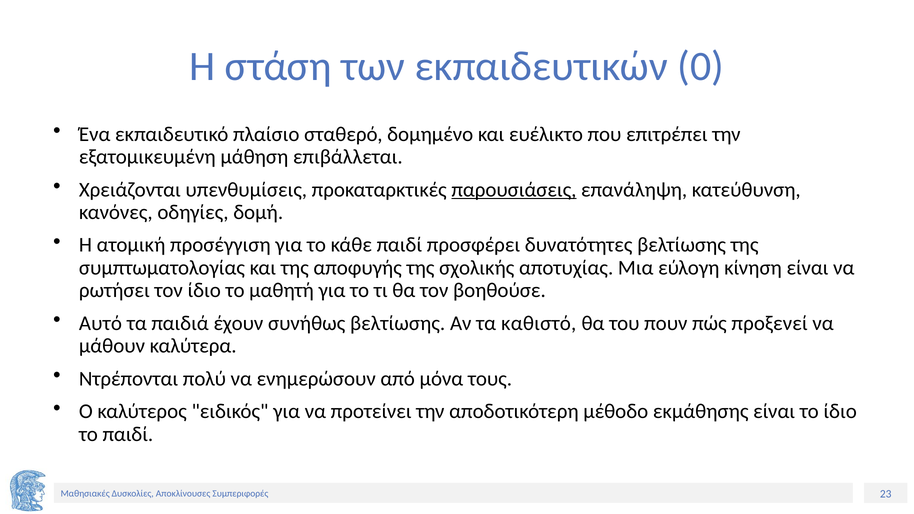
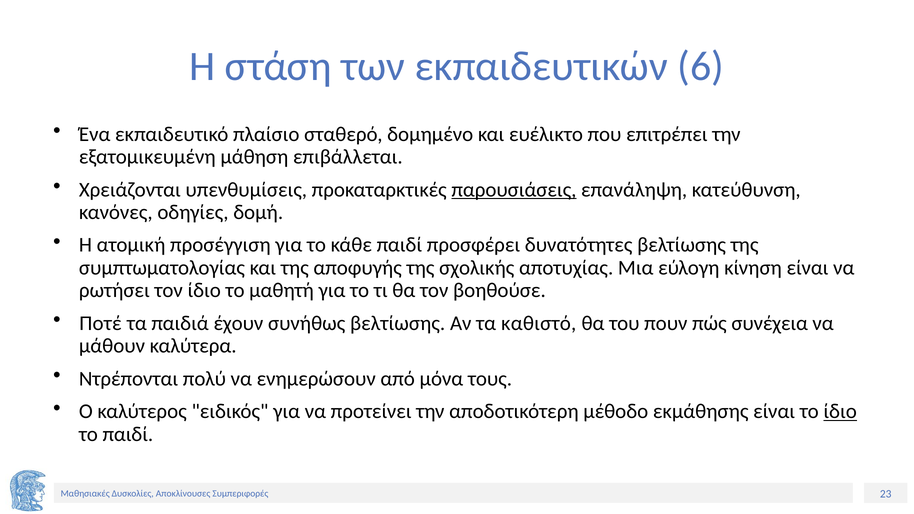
0: 0 -> 6
Αυτό: Αυτό -> Ποτέ
προξενεί: προξενεί -> συνέχεια
ίδιο at (840, 412) underline: none -> present
